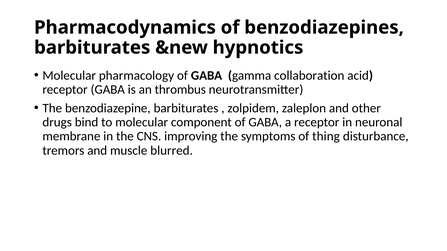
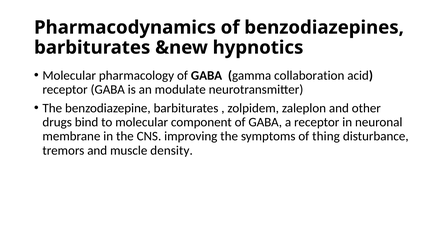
thrombus: thrombus -> modulate
blurred: blurred -> density
